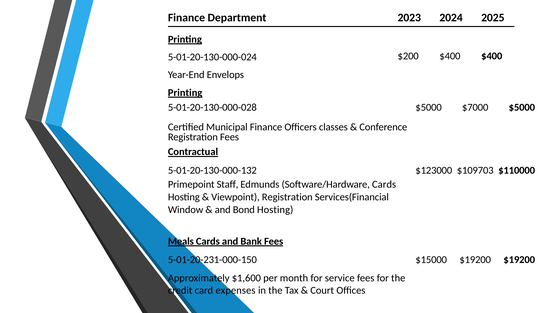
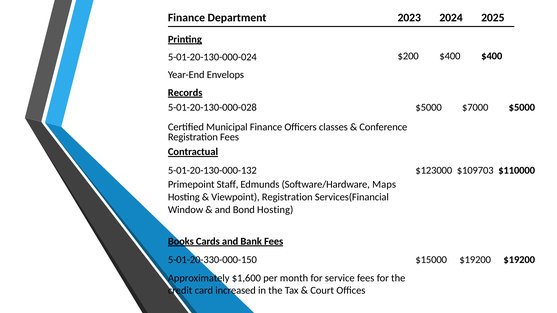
Printing at (185, 93): Printing -> Records
Software/Hardware Cards: Cards -> Maps
Meals: Meals -> Books
5-01-20-231-000-150: 5-01-20-231-000-150 -> 5-01-20-330-000-150
expenses: expenses -> increased
